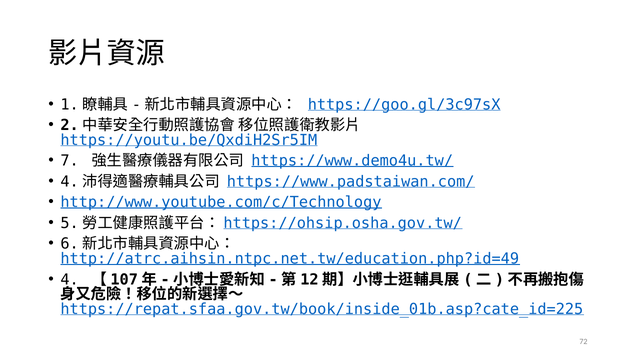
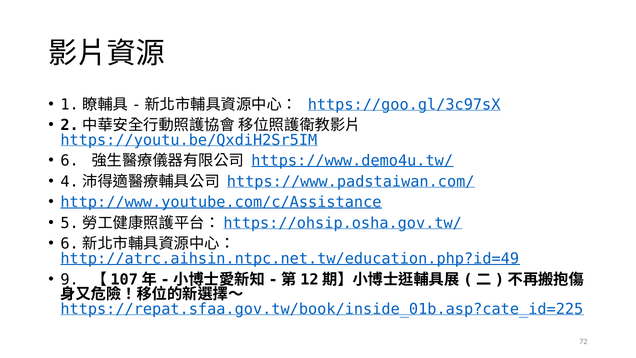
7: 7 -> 6
http://www.youtube.com/c/Technology: http://www.youtube.com/c/Technology -> http://www.youtube.com/c/Assistance
4: 4 -> 9
